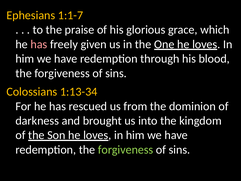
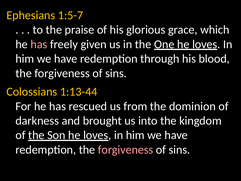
1:1-7: 1:1-7 -> 1:5-7
1:13-34: 1:13-34 -> 1:13-44
forgiveness at (126, 149) colour: light green -> pink
